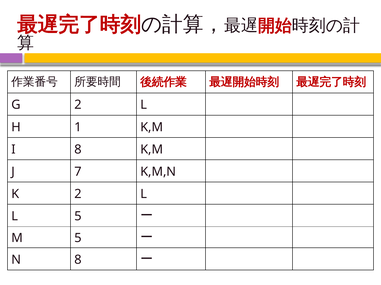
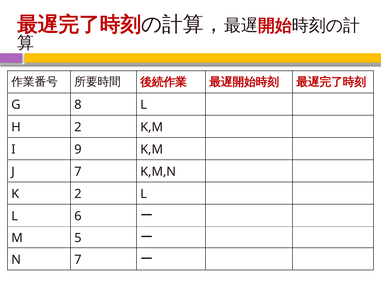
G 2: 2 -> 8
H 1: 1 -> 2
I 8: 8 -> 9
L 5: 5 -> 6
N 8: 8 -> 7
